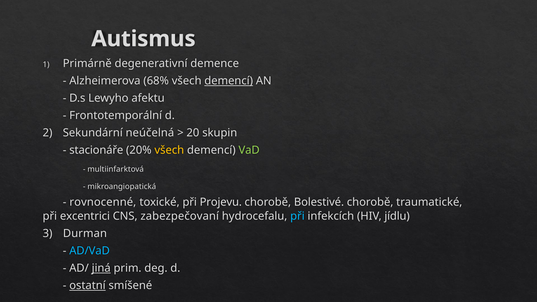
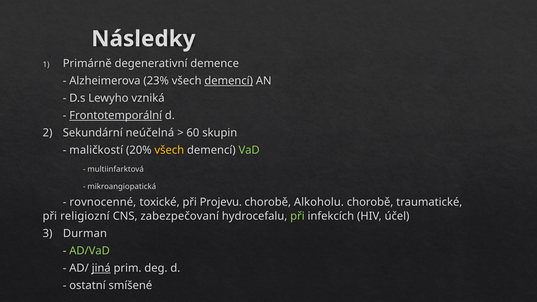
Autismus: Autismus -> Následky
68%: 68% -> 23%
afektu: afektu -> vzniká
Frontotemporální underline: none -> present
20: 20 -> 60
stacionáře: stacionáře -> maličkostí
Bolestivé: Bolestivé -> Alkoholu
excentrici: excentrici -> religiozní
při at (297, 216) colour: light blue -> light green
jídlu: jídlu -> účel
AD/VaD colour: light blue -> light green
ostatní underline: present -> none
